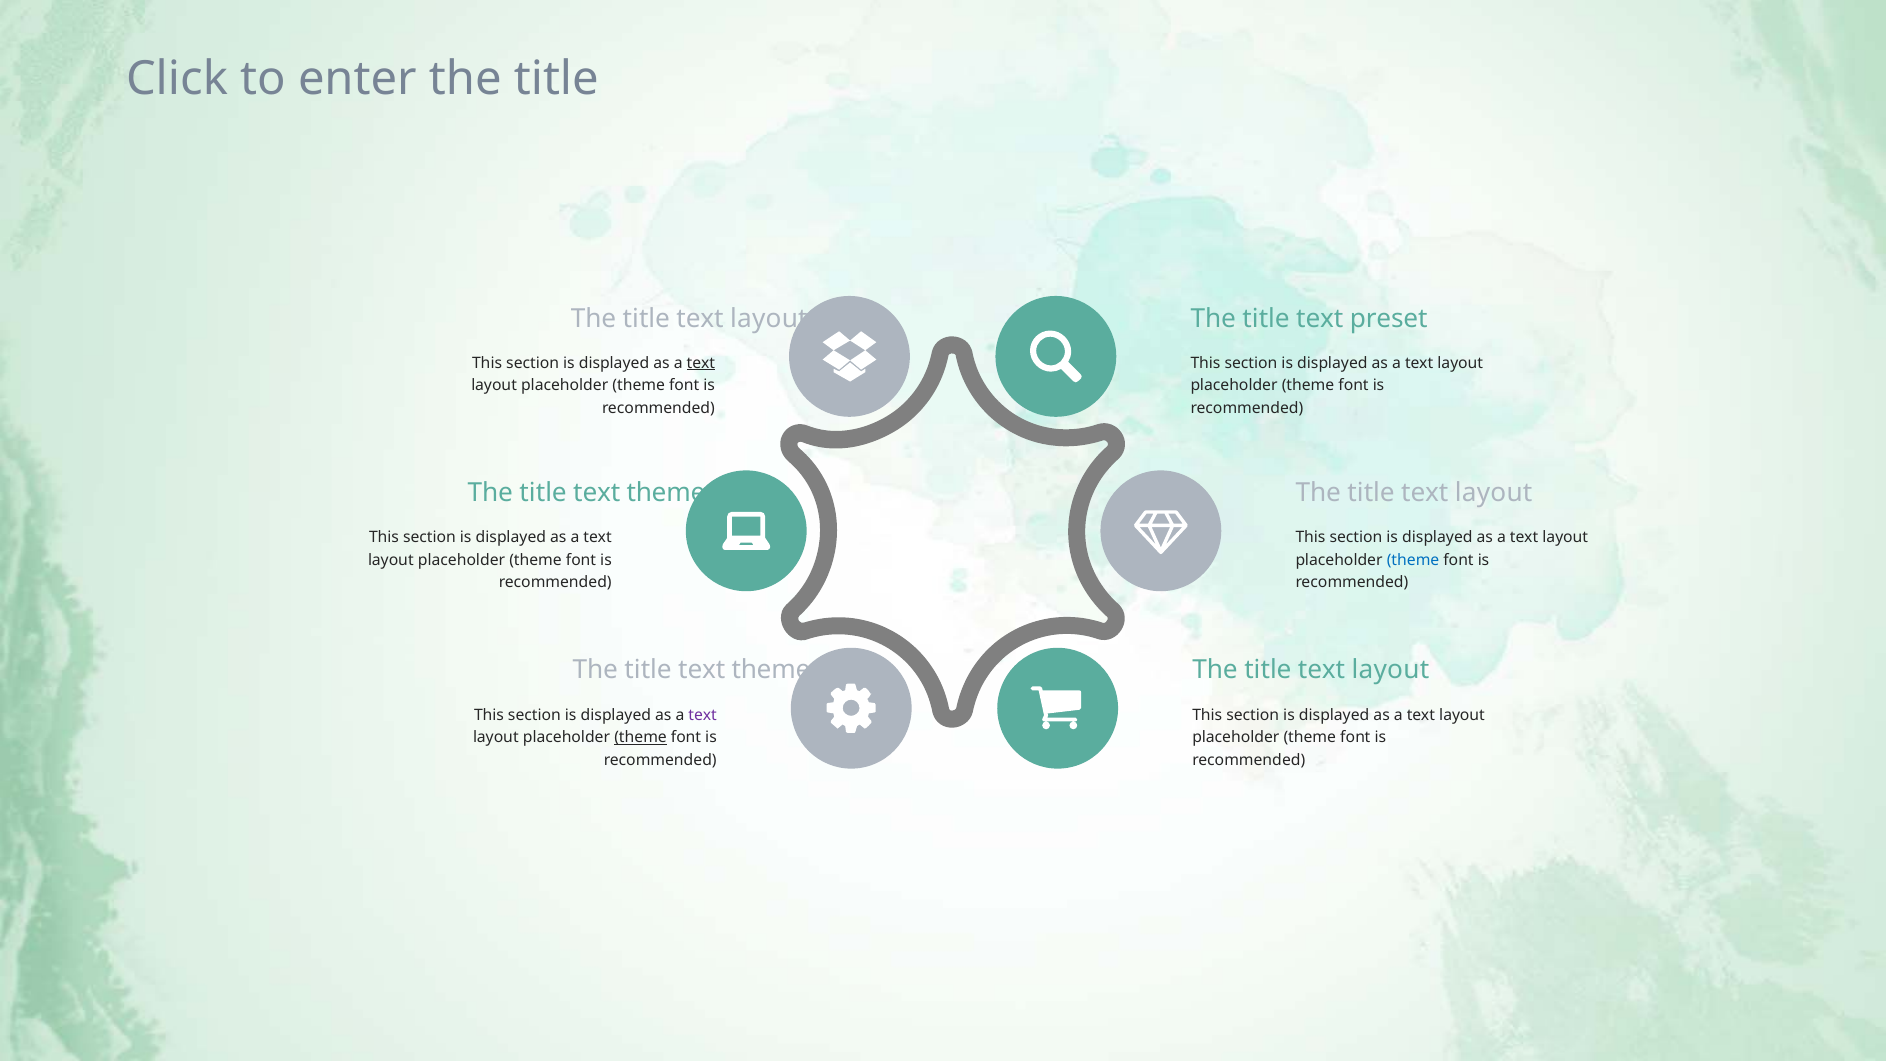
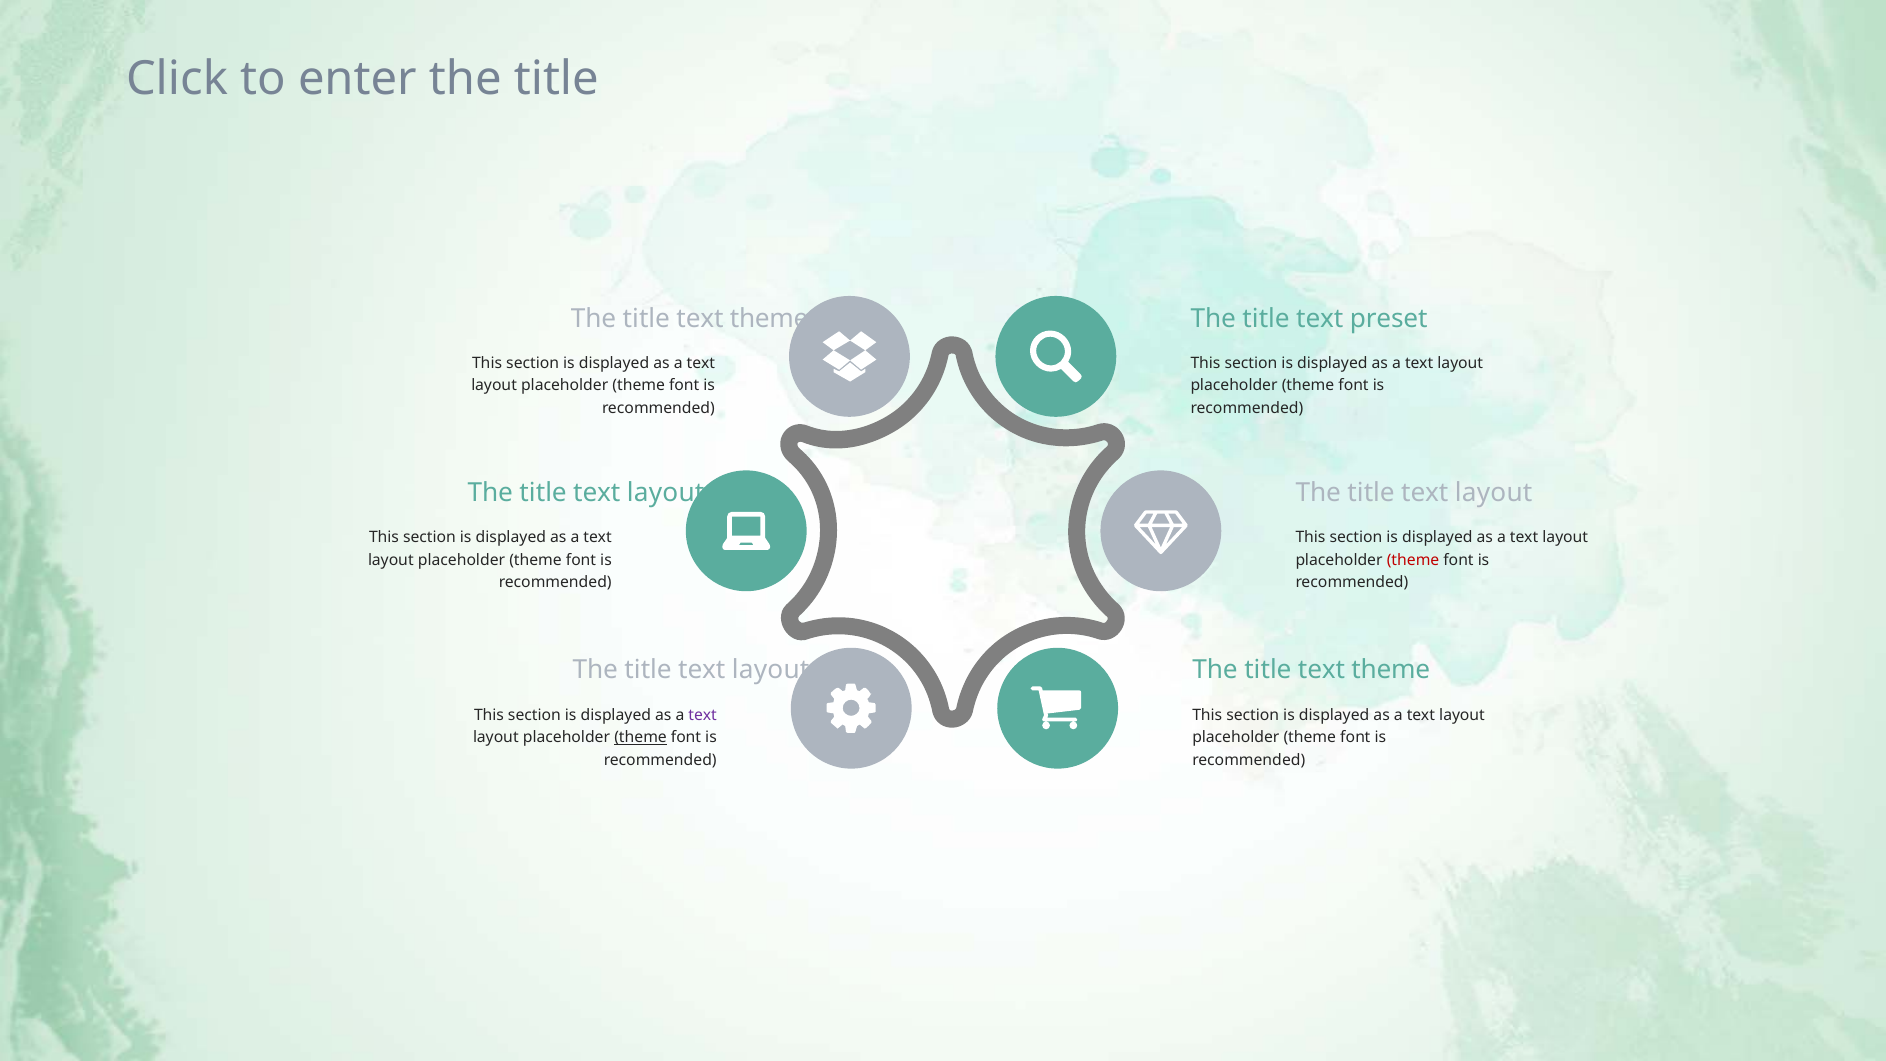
layout at (769, 318): layout -> theme
text at (701, 363) underline: present -> none
theme at (666, 493): theme -> layout
theme at (1413, 560) colour: blue -> red
theme at (771, 670): theme -> layout
layout at (1390, 670): layout -> theme
